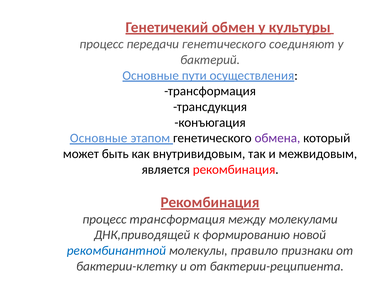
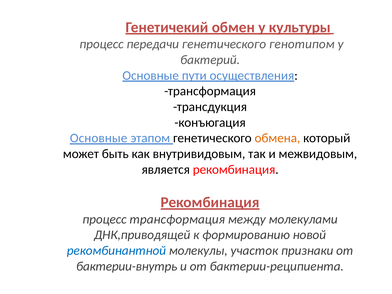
соединяют: соединяют -> генотипом
обмена colour: purple -> orange
правило: правило -> участок
бактерии-клетку: бактерии-клетку -> бактерии-внутрь
